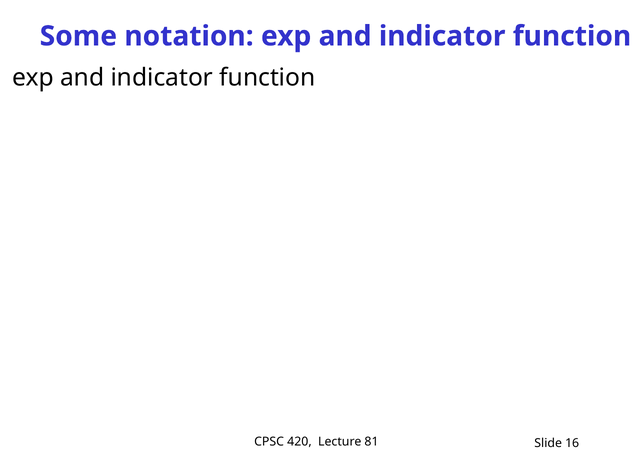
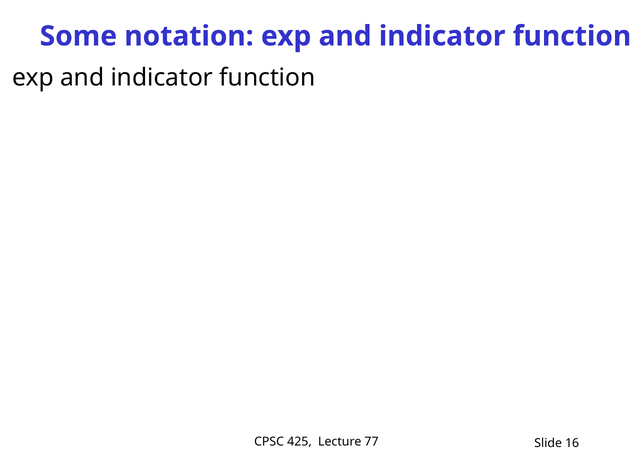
420: 420 -> 425
81: 81 -> 77
